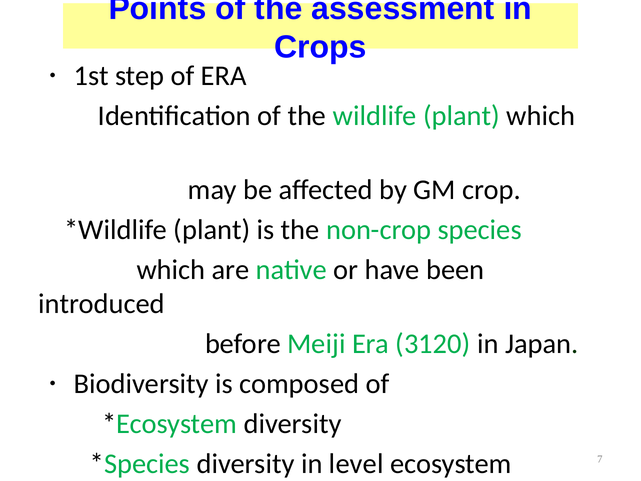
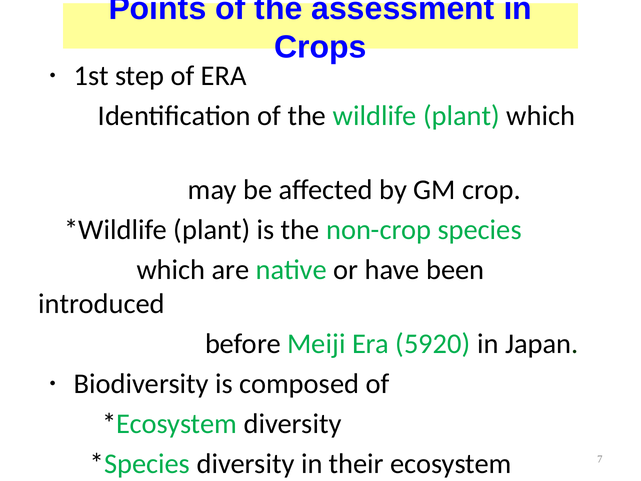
3120: 3120 -> 5920
level: level -> their
